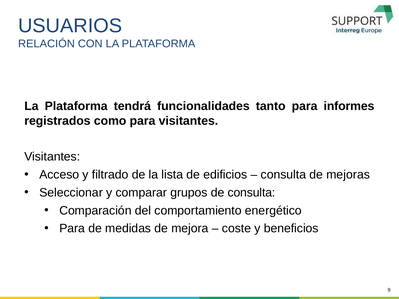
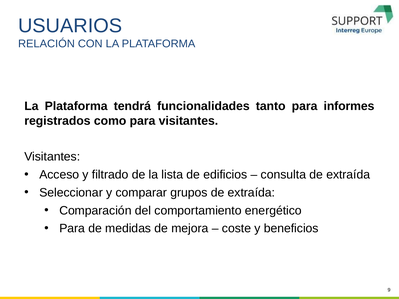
consulta de mejoras: mejoras -> extraída
grupos de consulta: consulta -> extraída
